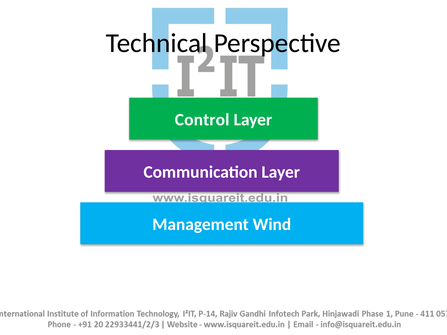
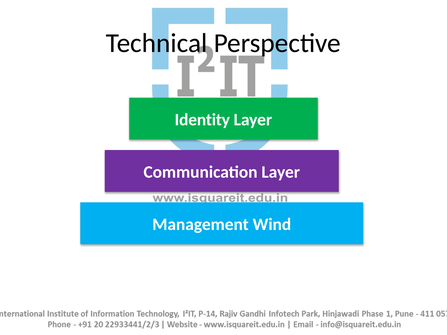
Control: Control -> Identity
